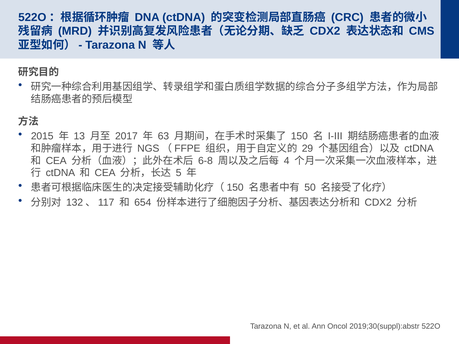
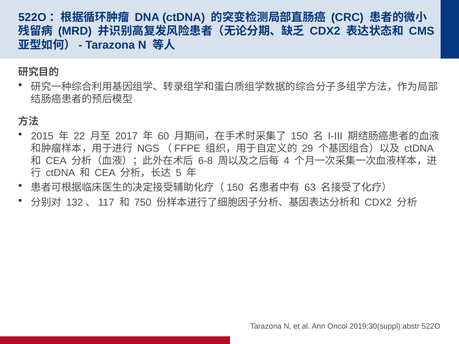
13: 13 -> 22
63: 63 -> 60
50: 50 -> 63
654: 654 -> 750
